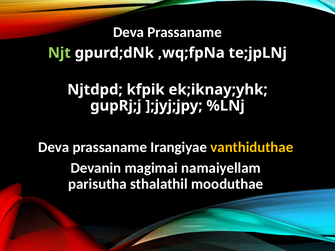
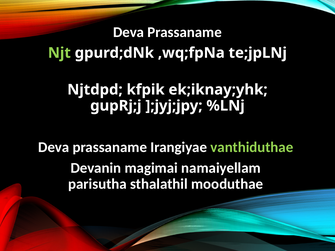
vanthiduthae colour: yellow -> light green
